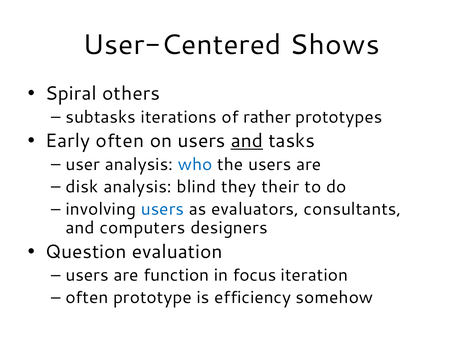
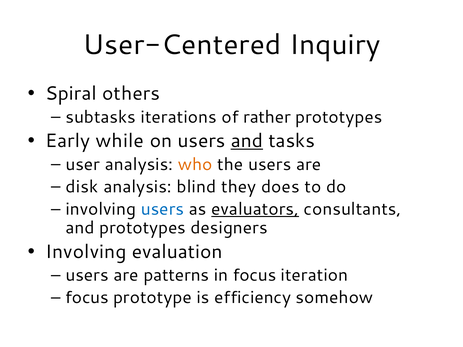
Shows: Shows -> Inquiry
Early often: often -> while
who colour: blue -> orange
their: their -> does
evaluators underline: none -> present
and computers: computers -> prototypes
Question at (86, 252): Question -> Involving
function: function -> patterns
often at (87, 298): often -> focus
